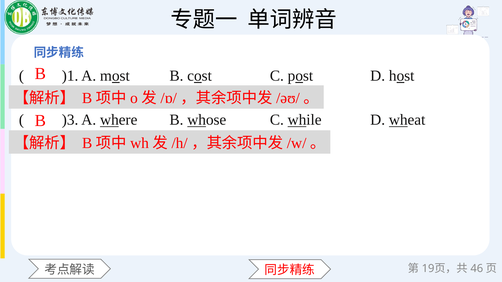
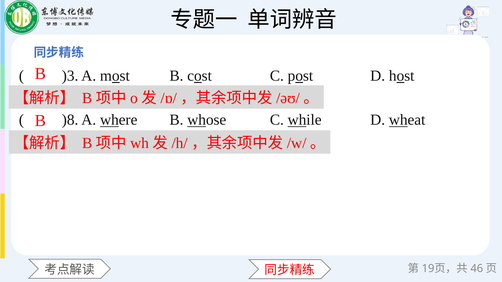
)1: )1 -> )3
)3: )3 -> )8
